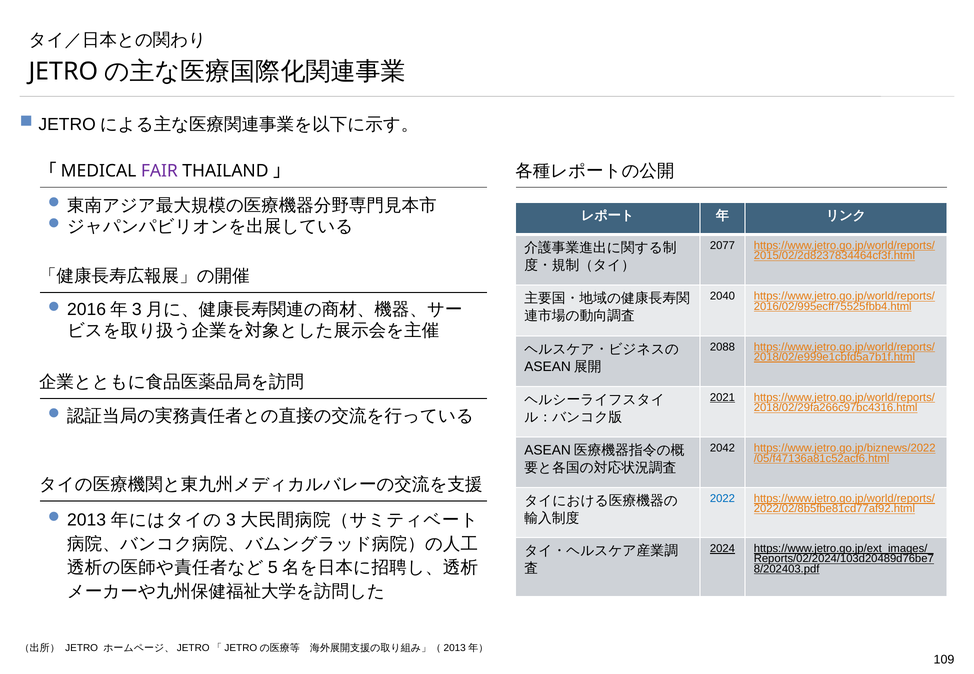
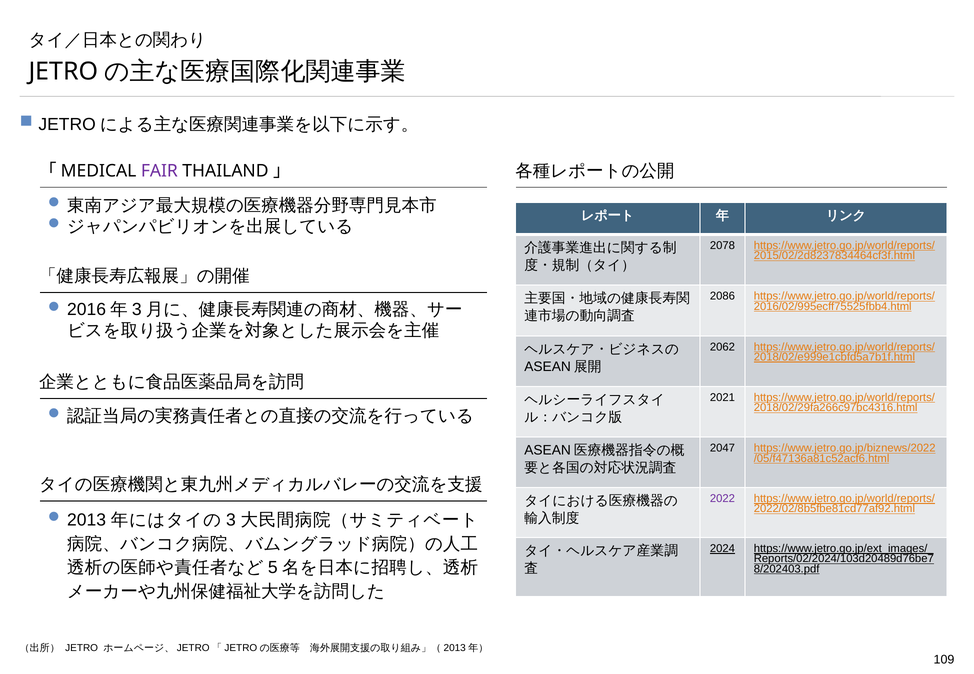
2077: 2077 -> 2078
2040: 2040 -> 2086
2088: 2088 -> 2062
2021 underline: present -> none
2042: 2042 -> 2047
2022 colour: blue -> purple
